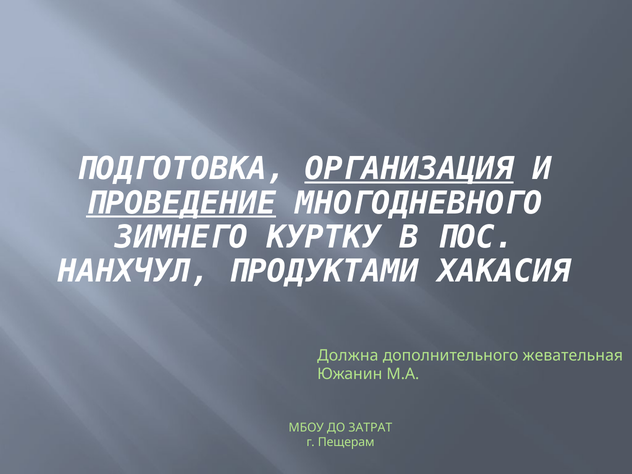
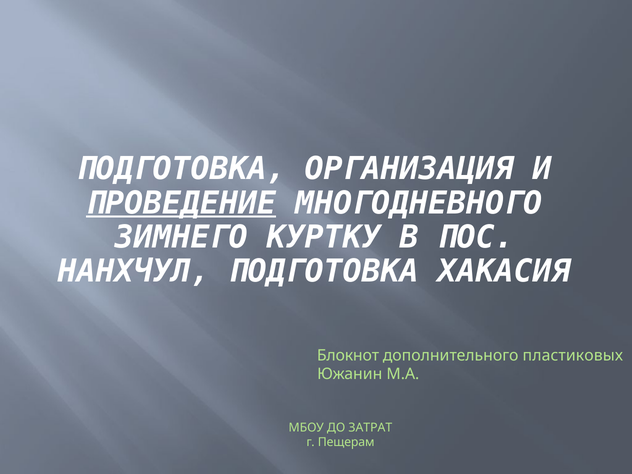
ОРГАНИЗАЦИЯ underline: present -> none
НАНХЧУЛ ПРОДУКТАМИ: ПРОДУКТАМИ -> ПОДГОТОВКА
Должна: Должна -> Блокнот
жевательная: жевательная -> пластиковых
